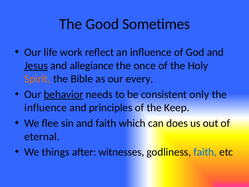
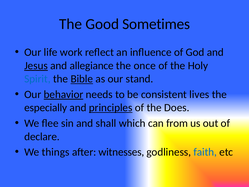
Spirit colour: orange -> blue
Bible underline: none -> present
every: every -> stand
only: only -> lives
influence at (46, 108): influence -> especially
principles underline: none -> present
Keep: Keep -> Does
and faith: faith -> shall
does: does -> from
eternal: eternal -> declare
